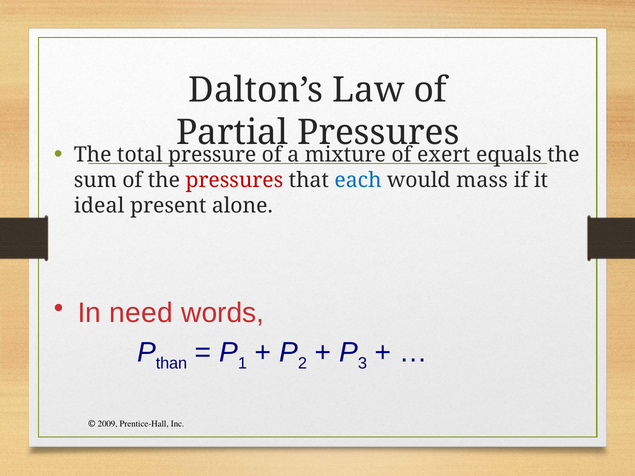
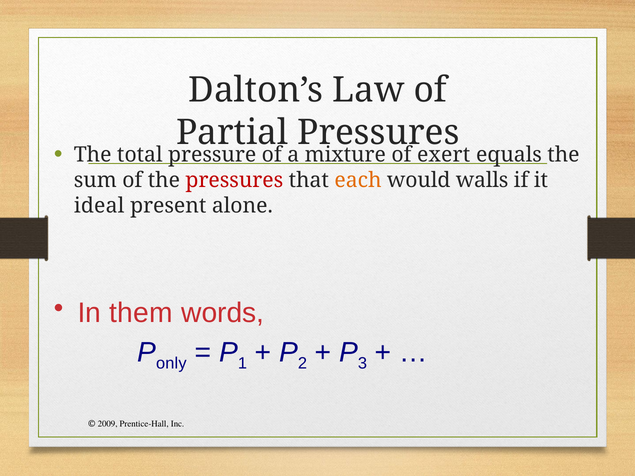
each colour: blue -> orange
mass: mass -> walls
need: need -> them
than: than -> only
